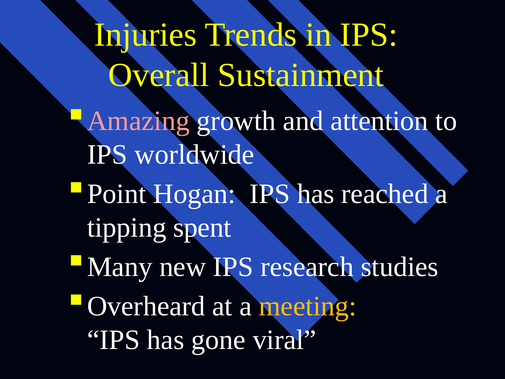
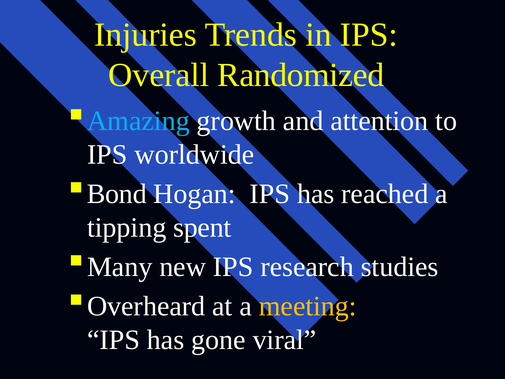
Sustainment: Sustainment -> Randomized
Amazing colour: pink -> light blue
Point: Point -> Bond
